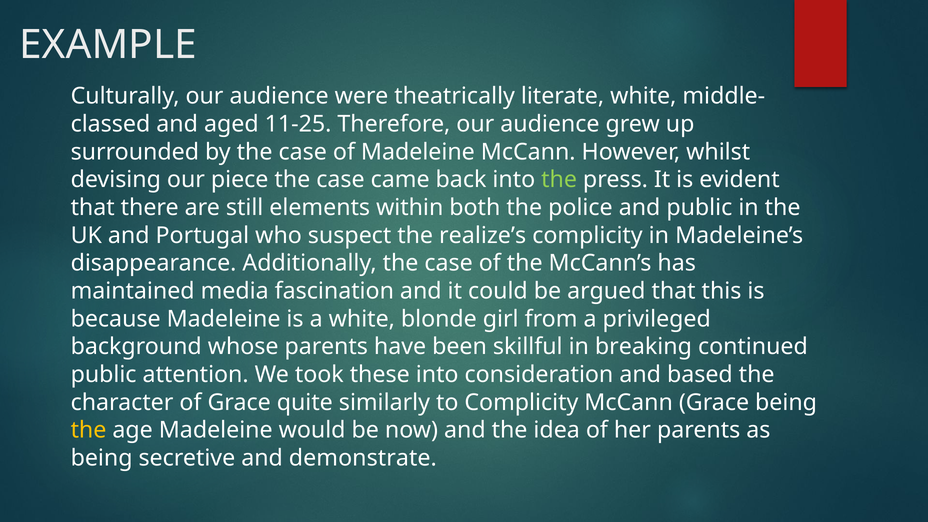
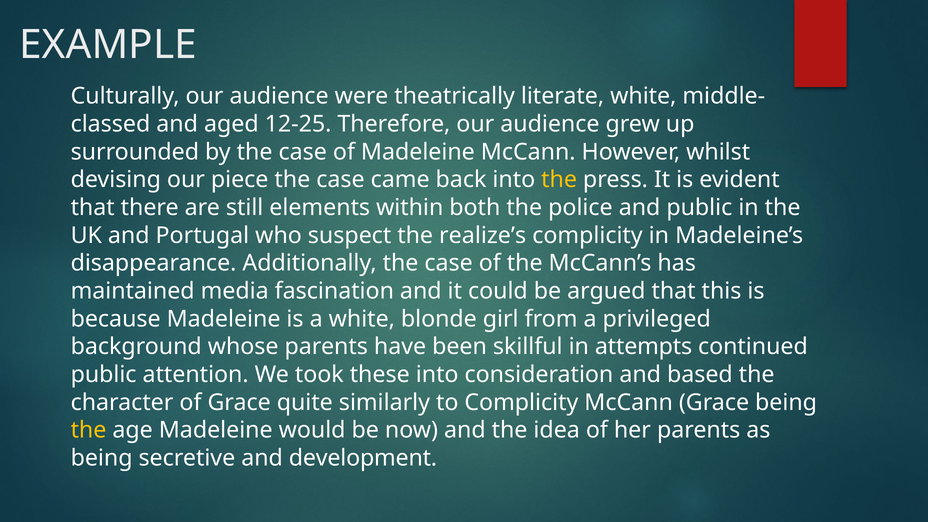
11-25: 11-25 -> 12-25
the at (559, 180) colour: light green -> yellow
breaking: breaking -> attempts
demonstrate: demonstrate -> development
